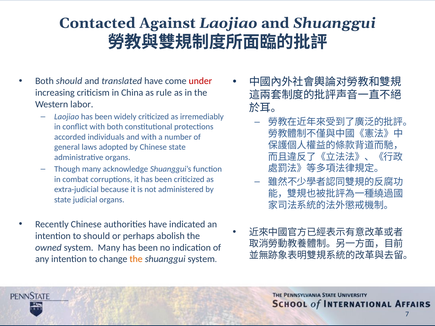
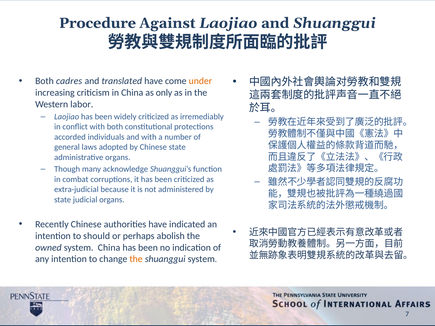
Contacted: Contacted -> Procedure
Both should: should -> cadres
under colour: red -> orange
rule: rule -> only
system Many: Many -> China
